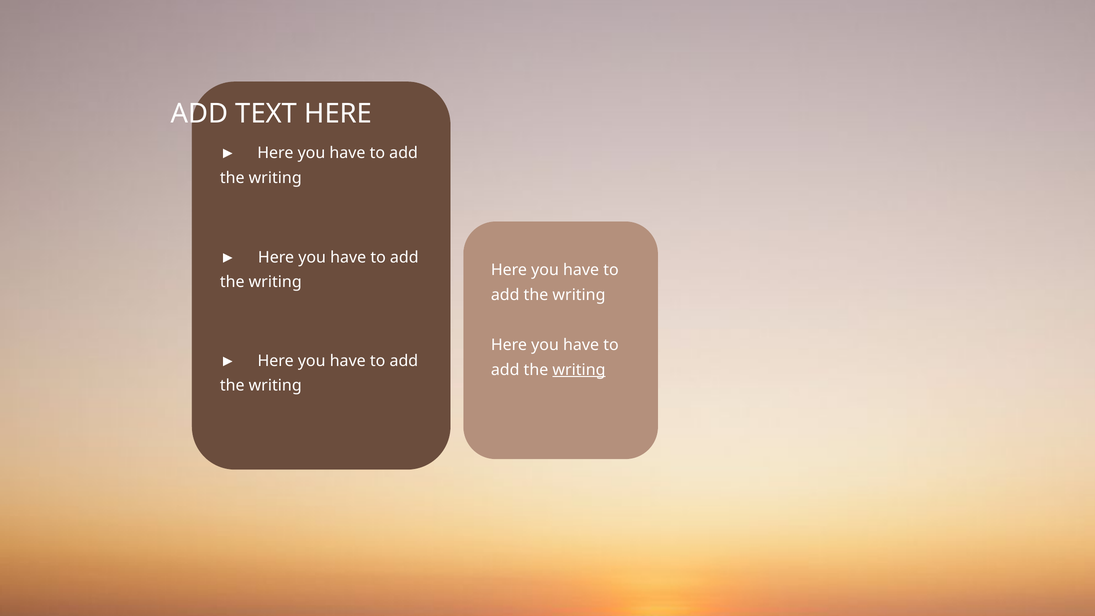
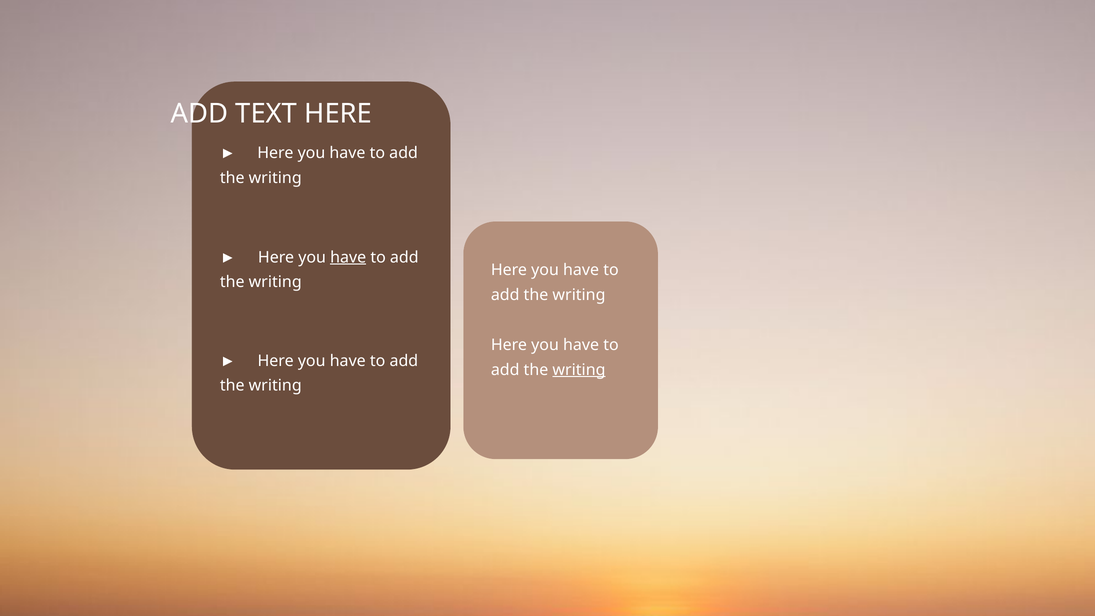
have at (348, 257) underline: none -> present
